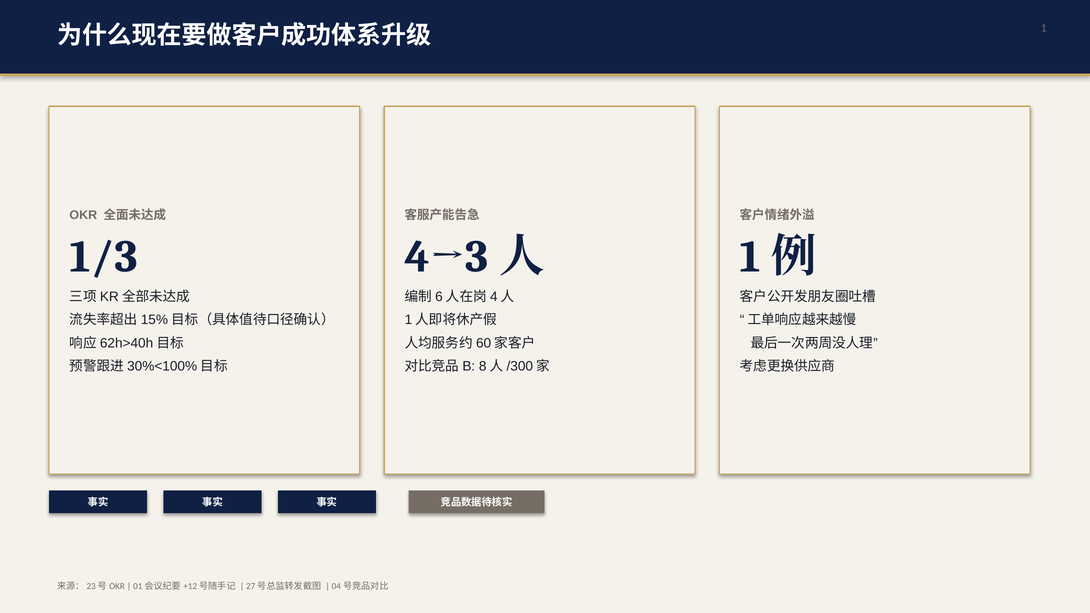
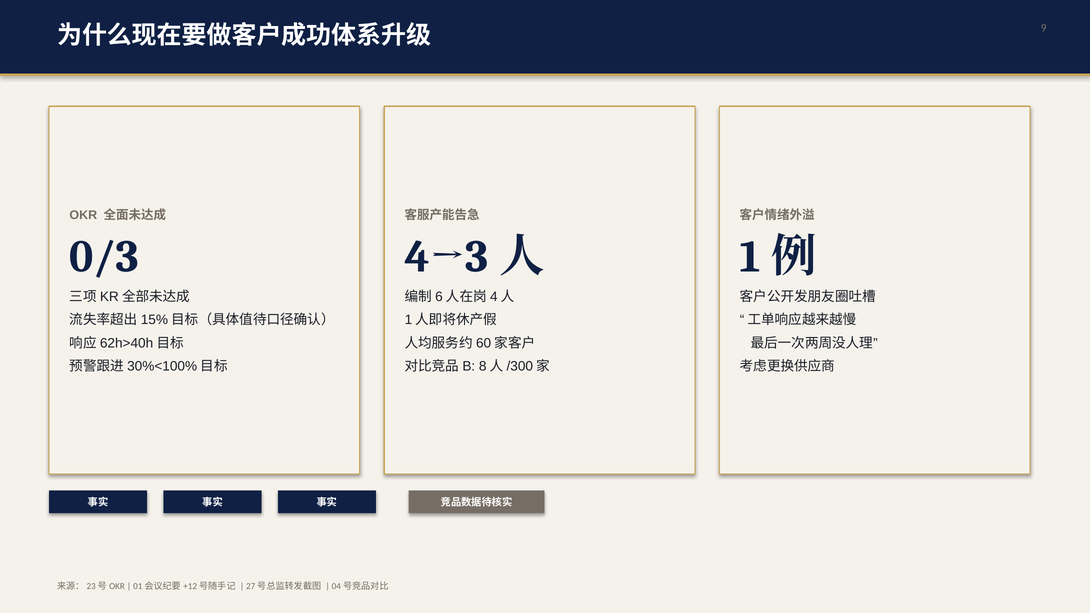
1: 1 -> 9
1/3: 1/3 -> 0/3
